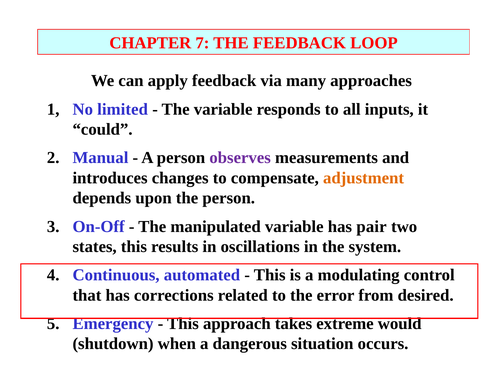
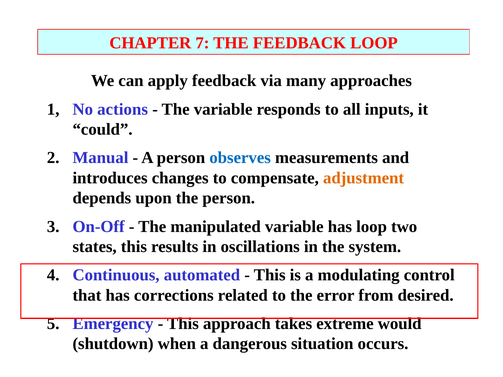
limited: limited -> actions
observes colour: purple -> blue
has pair: pair -> loop
